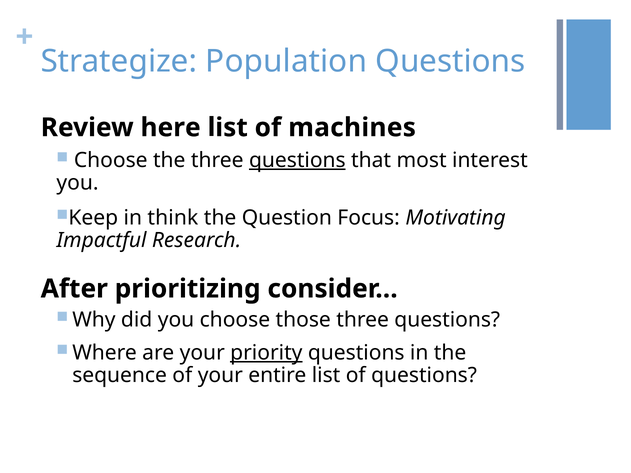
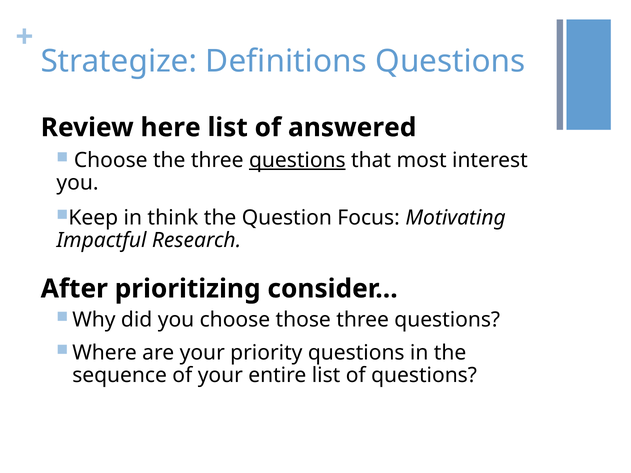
Population: Population -> Definitions
machines: machines -> answered
priority underline: present -> none
